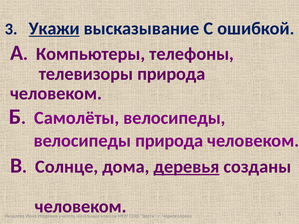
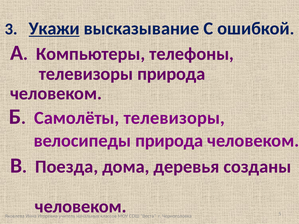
Самолёты велосипеды: велосипеды -> телевизоры
Солнце: Солнце -> Поезда
деревья underline: present -> none
